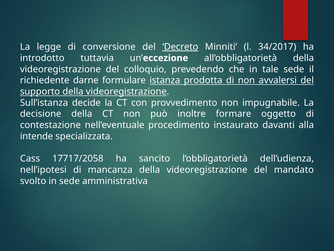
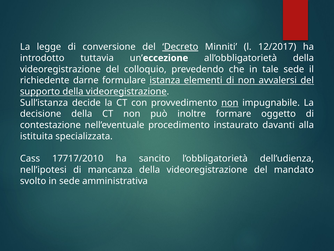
34/2017: 34/2017 -> 12/2017
prodotta: prodotta -> elementi
non at (230, 103) underline: none -> present
intende: intende -> istituita
17717/2058: 17717/2058 -> 17717/2010
